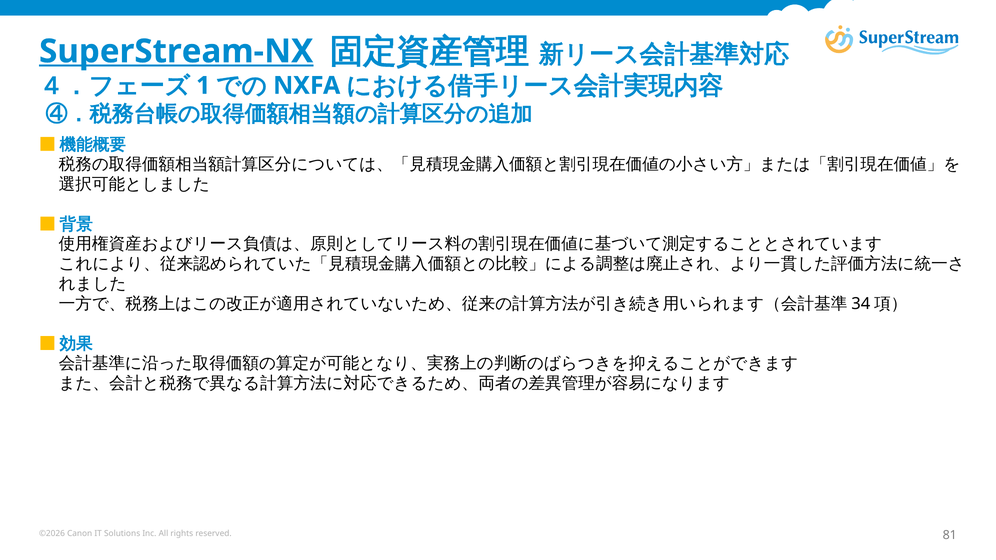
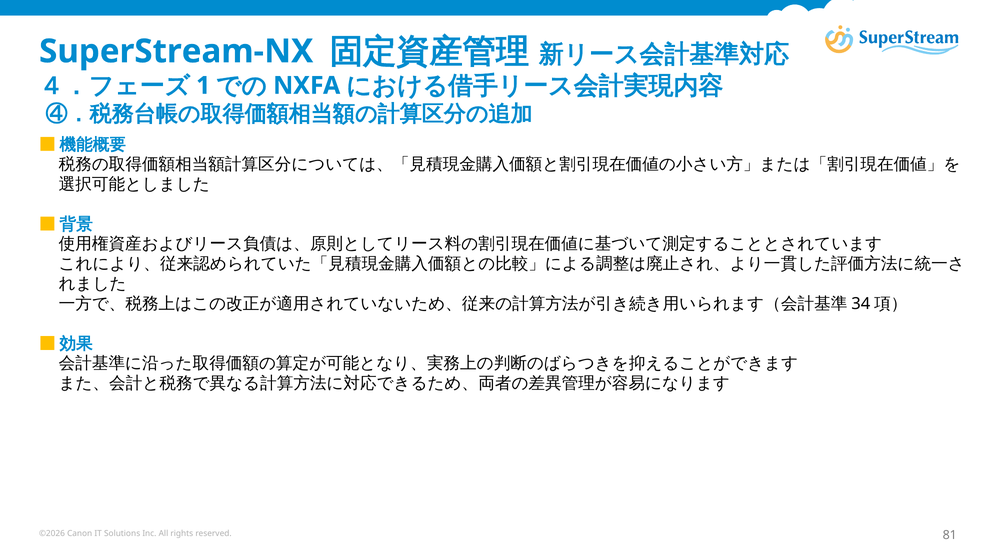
SuperStream-NX underline: present -> none
